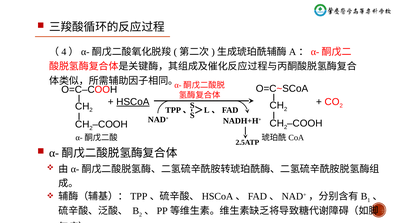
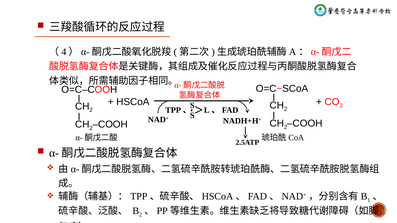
HSCoA underline: present -> none
